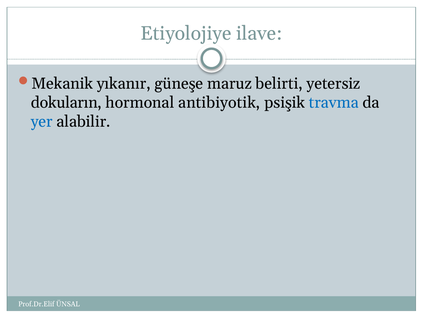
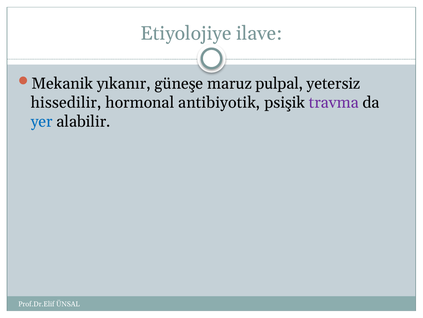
belirti: belirti -> pulpal
dokuların: dokuların -> hissedilir
travma colour: blue -> purple
